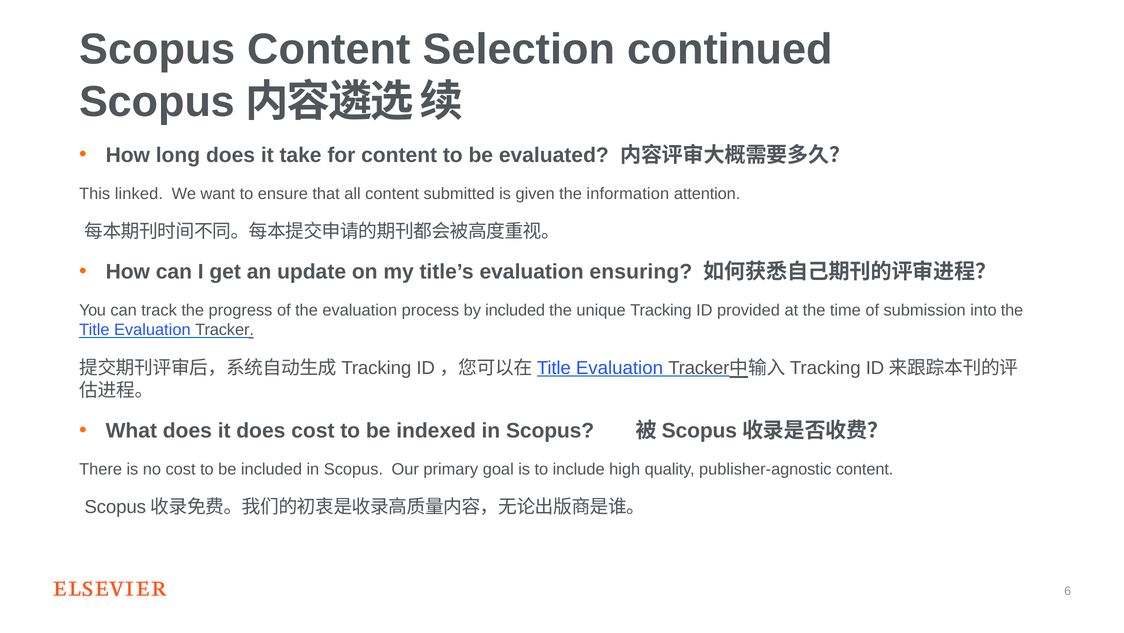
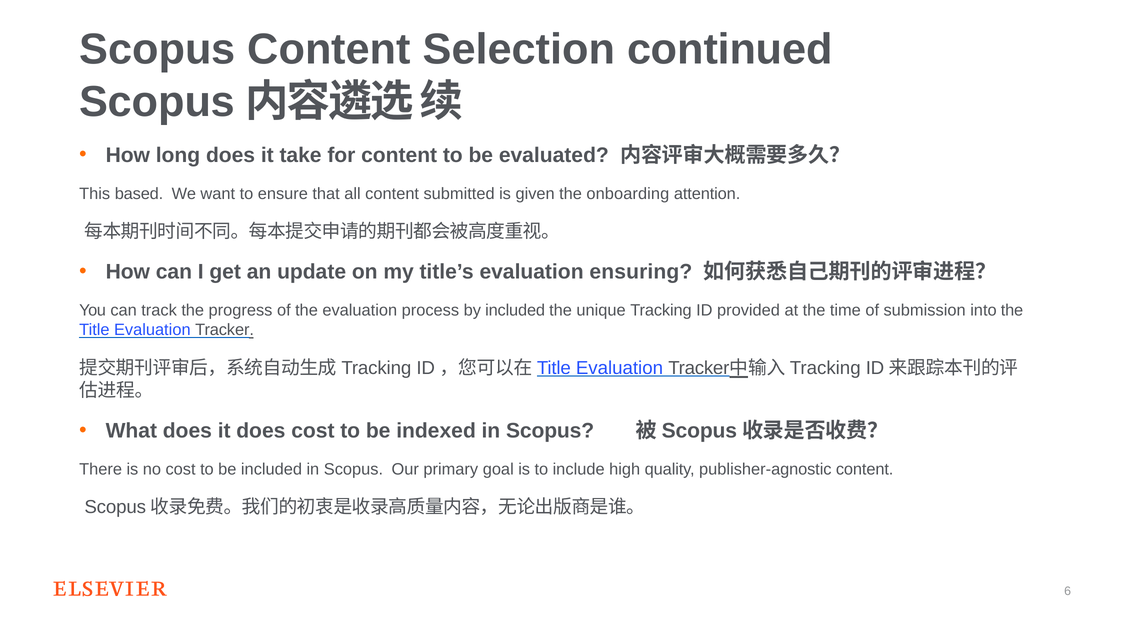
linked: linked -> based
information: information -> onboarding
